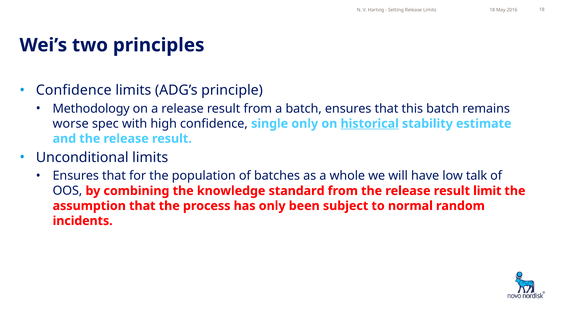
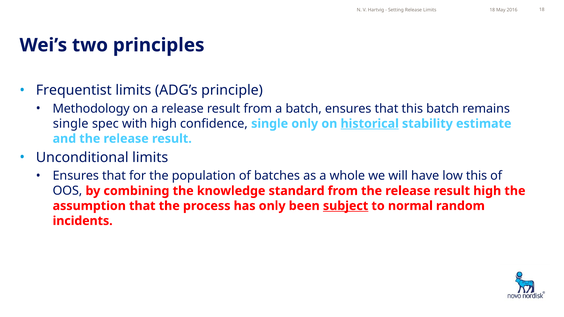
Confidence at (74, 90): Confidence -> Frequentist
worse at (71, 124): worse -> single
low talk: talk -> this
result limit: limit -> high
subject underline: none -> present
